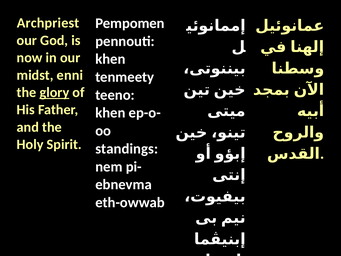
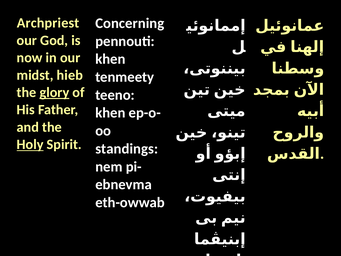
Pempomen: Pempomen -> Concerning
enni: enni -> hieb
Holy underline: none -> present
